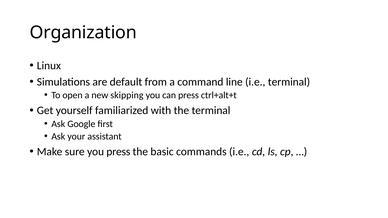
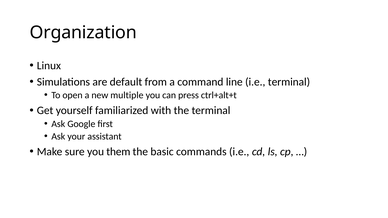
skipping: skipping -> multiple
you press: press -> them
